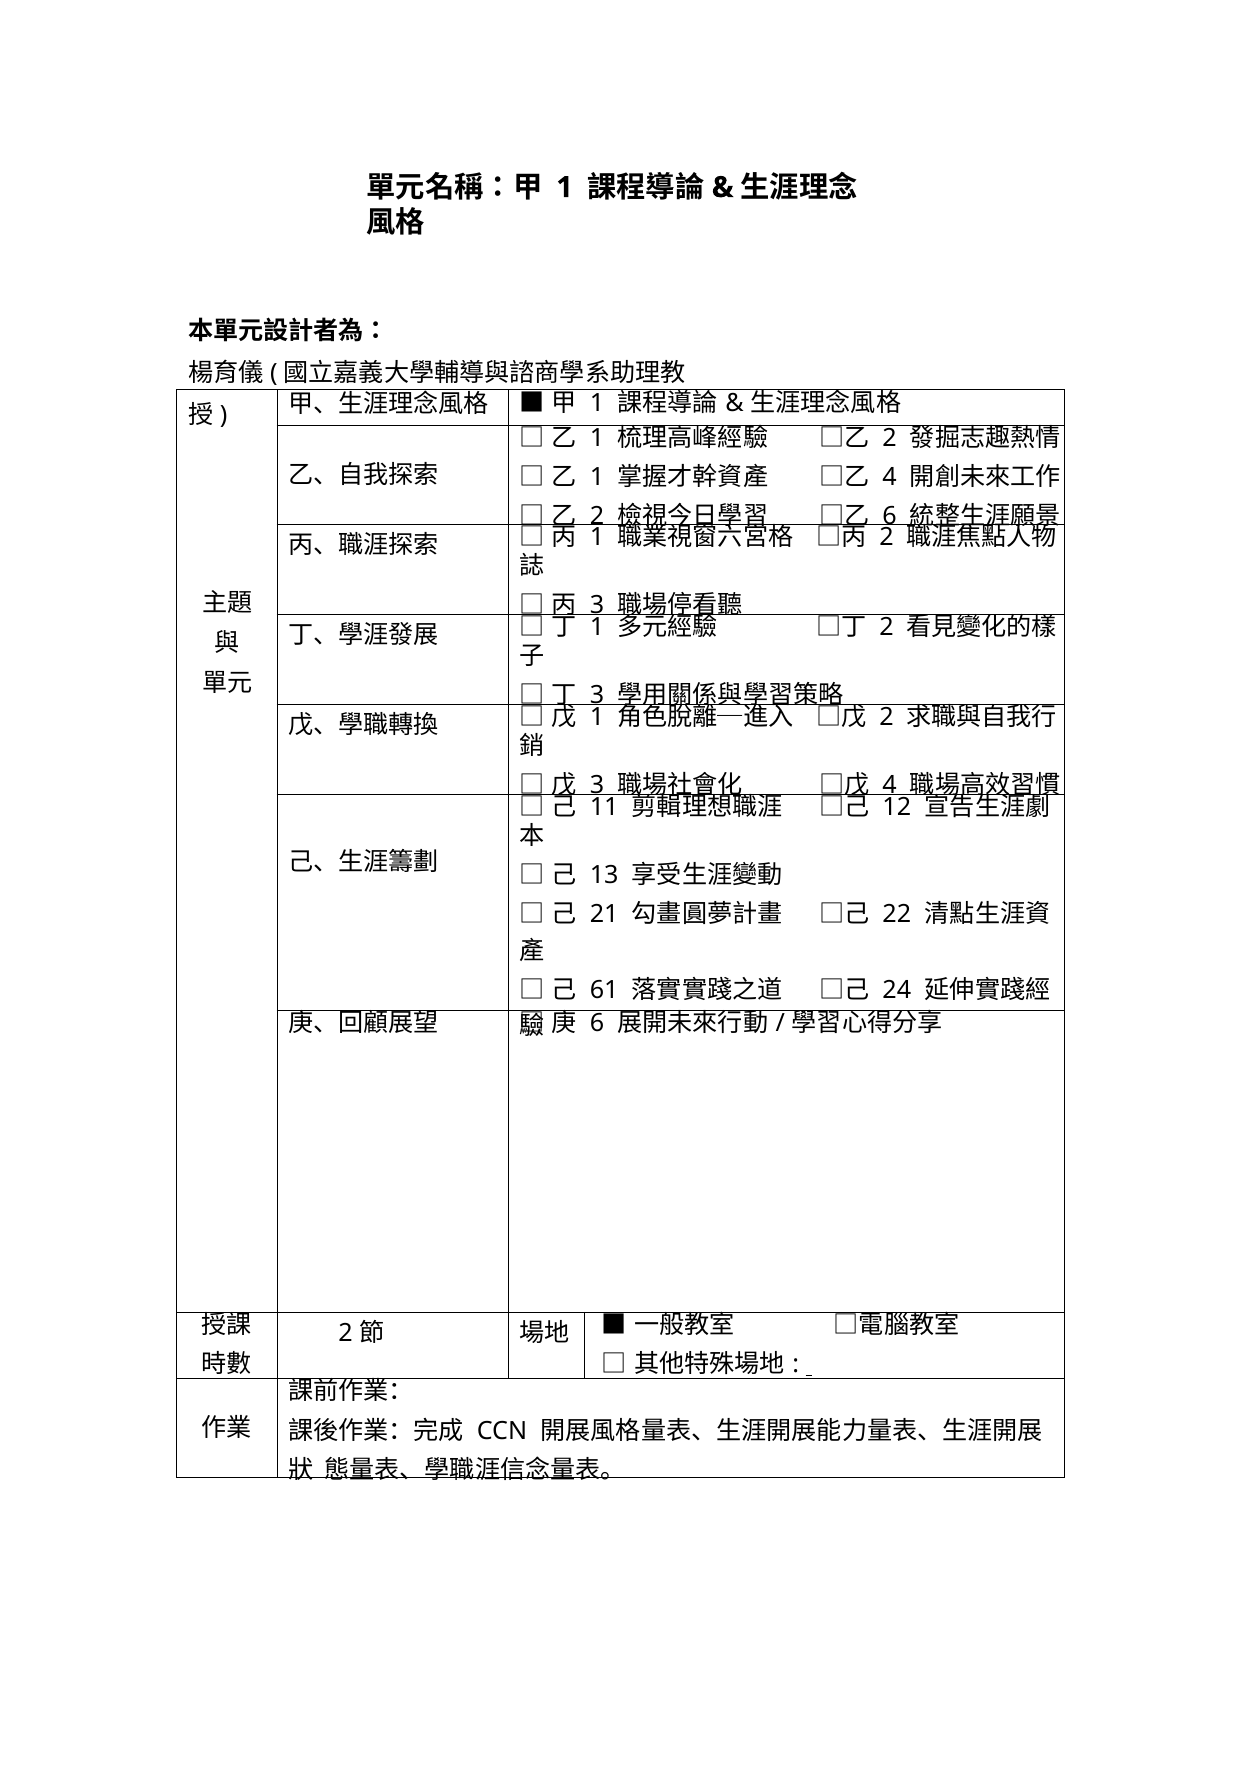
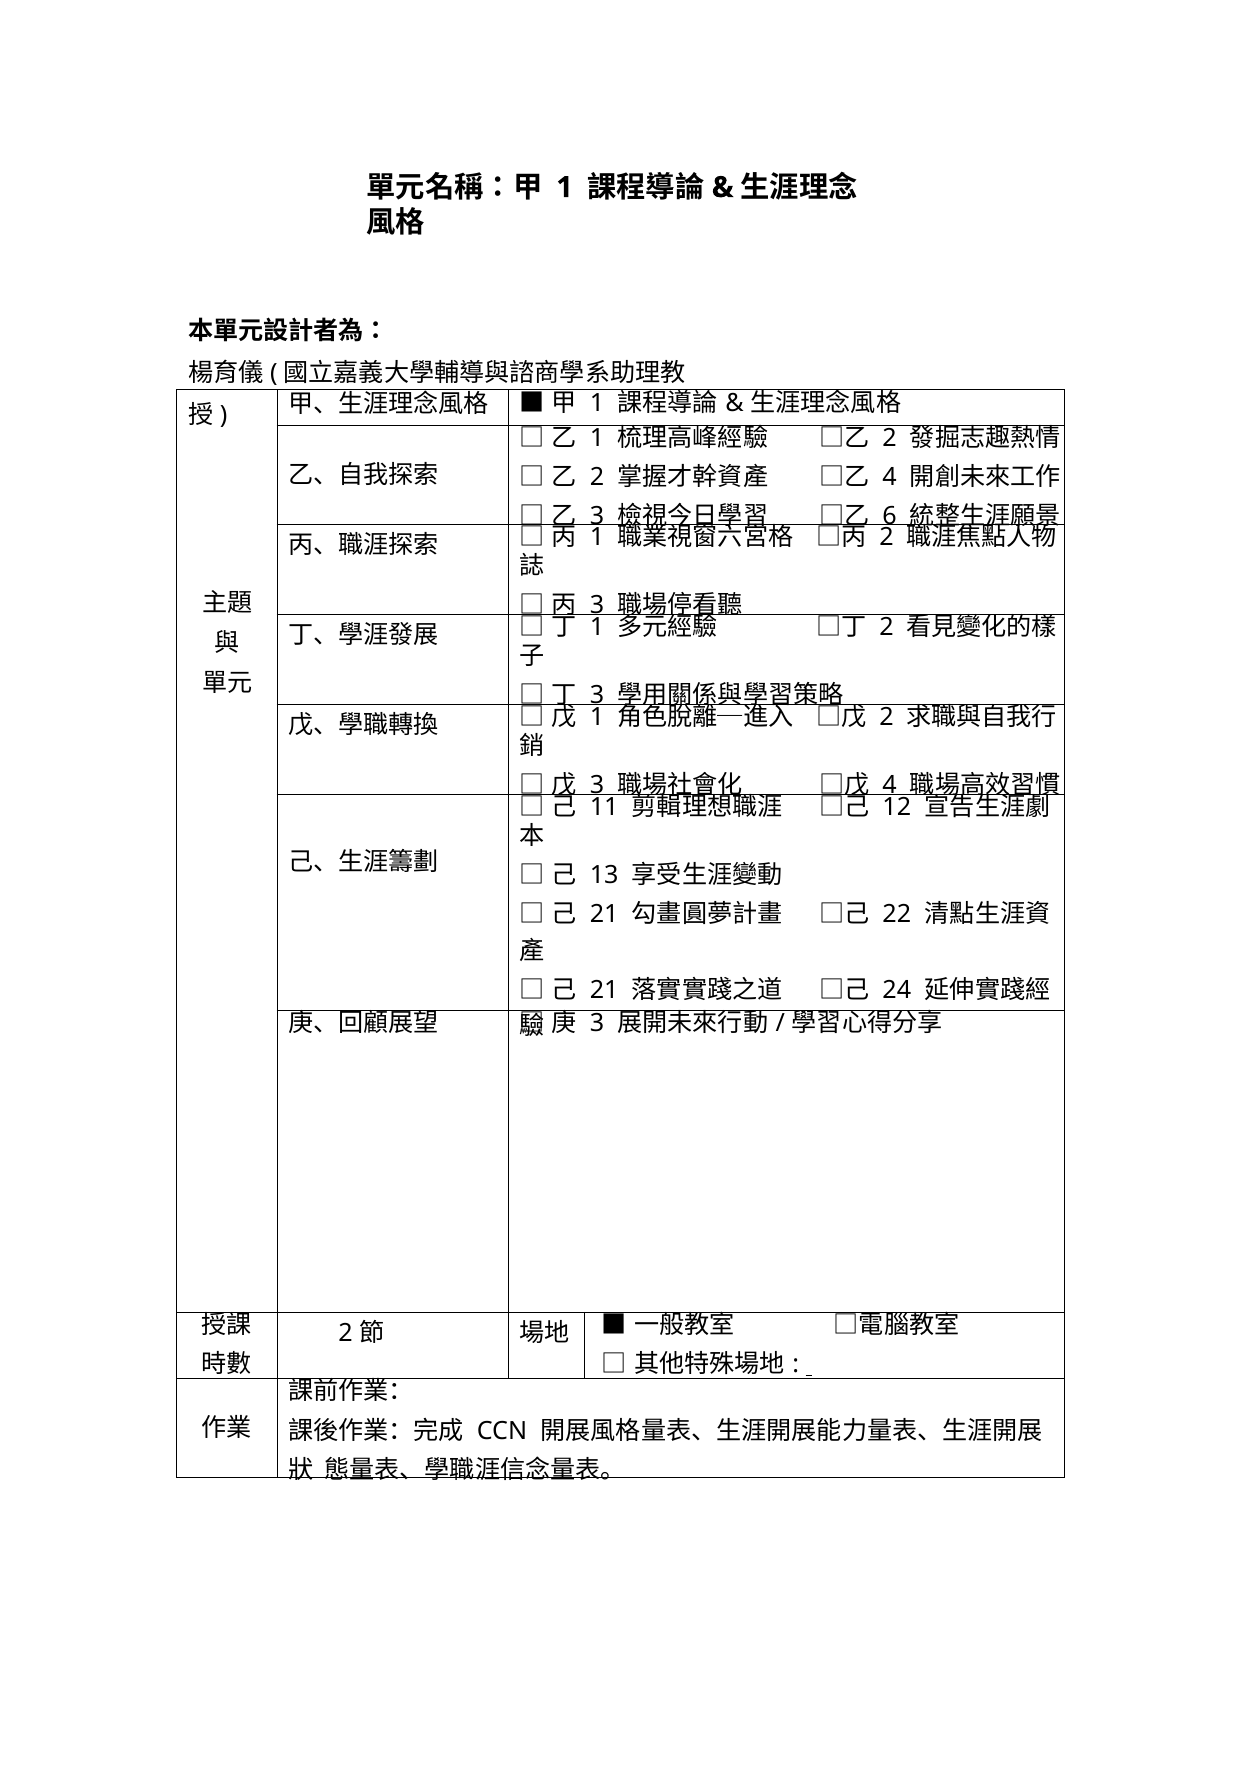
1 at (597, 478): 1 -> 2
2 at (597, 517): 2 -> 3
61 at (604, 990): 61 -> 21
6 at (597, 1024): 6 -> 3
